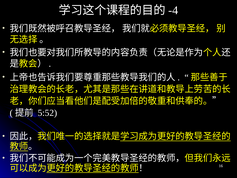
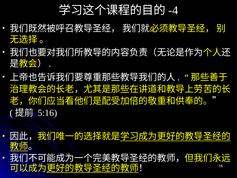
5:52: 5:52 -> 5:16
